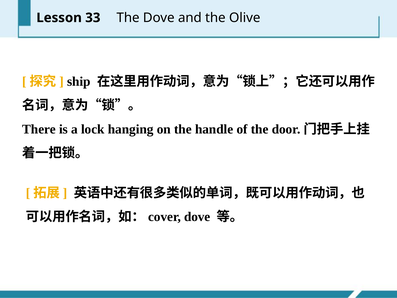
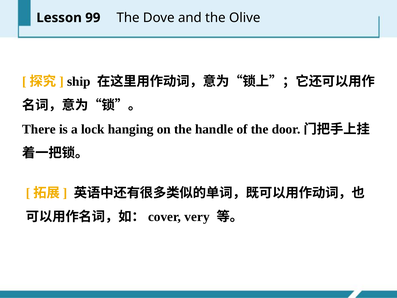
33: 33 -> 99
dove at (197, 217): dove -> very
